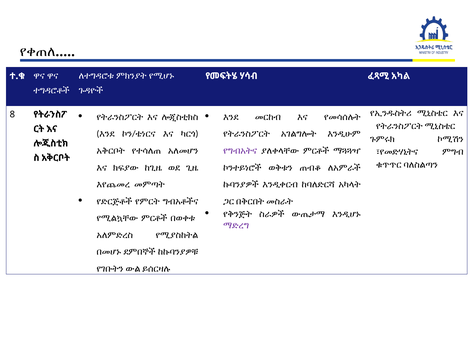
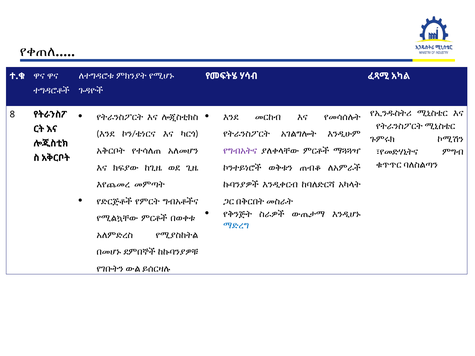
ማድረግ colour: purple -> blue
